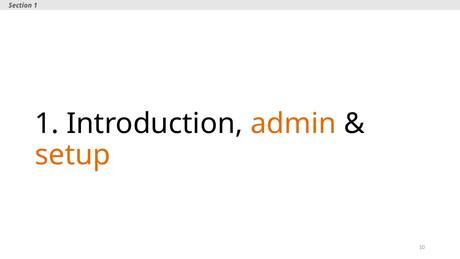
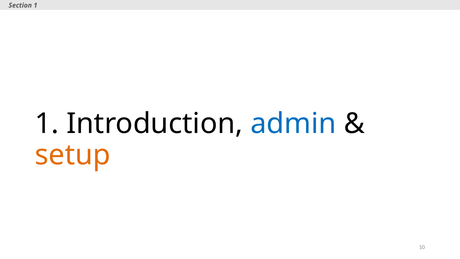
admin colour: orange -> blue
